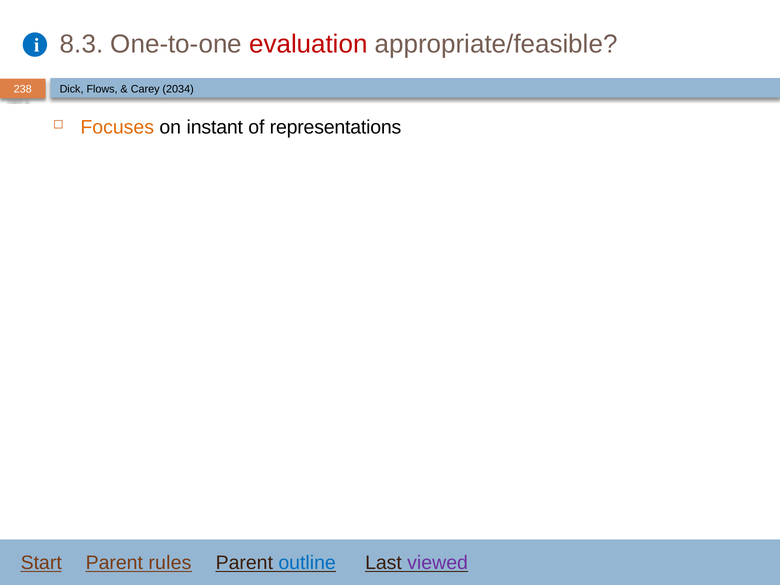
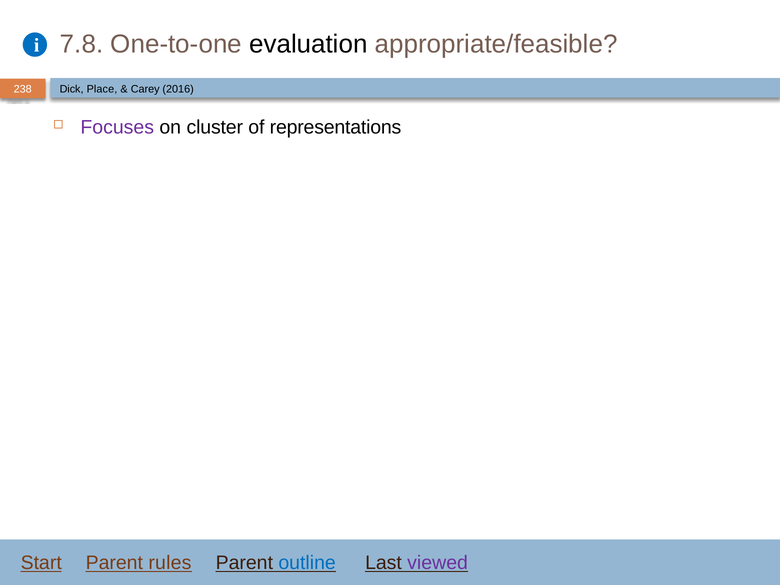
8.3: 8.3 -> 7.8
evaluation colour: red -> black
Flows: Flows -> Place
2034: 2034 -> 2016
Focuses colour: orange -> purple
instant: instant -> cluster
